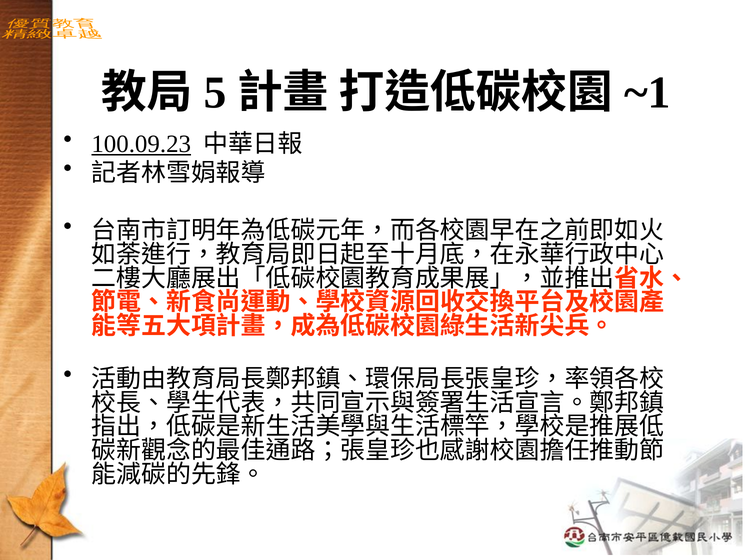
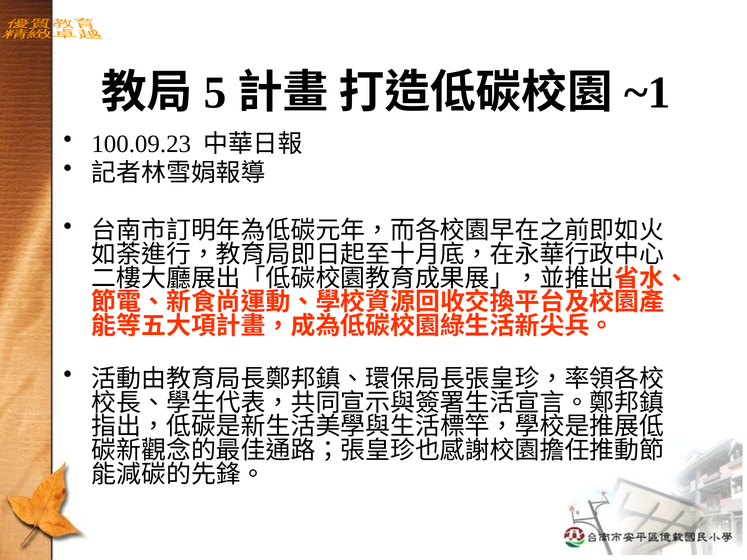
100.09.23 underline: present -> none
